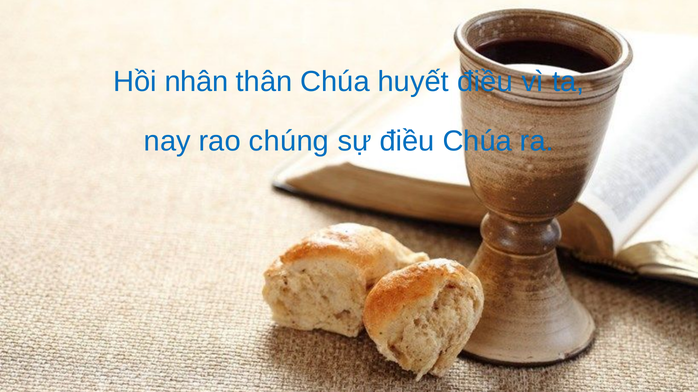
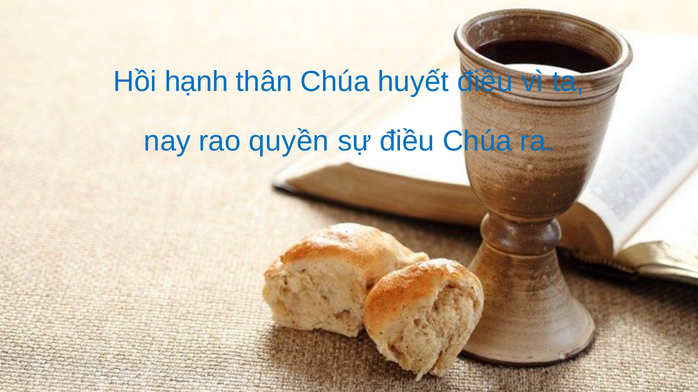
nhân: nhân -> hạnh
chúng: chúng -> quyền
